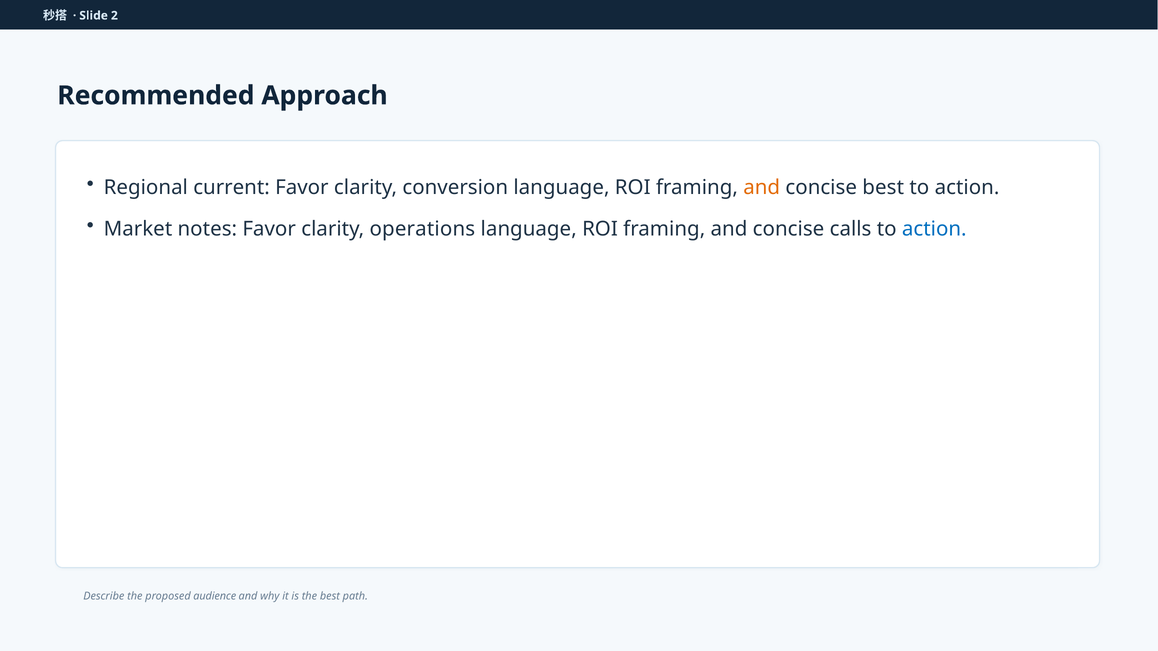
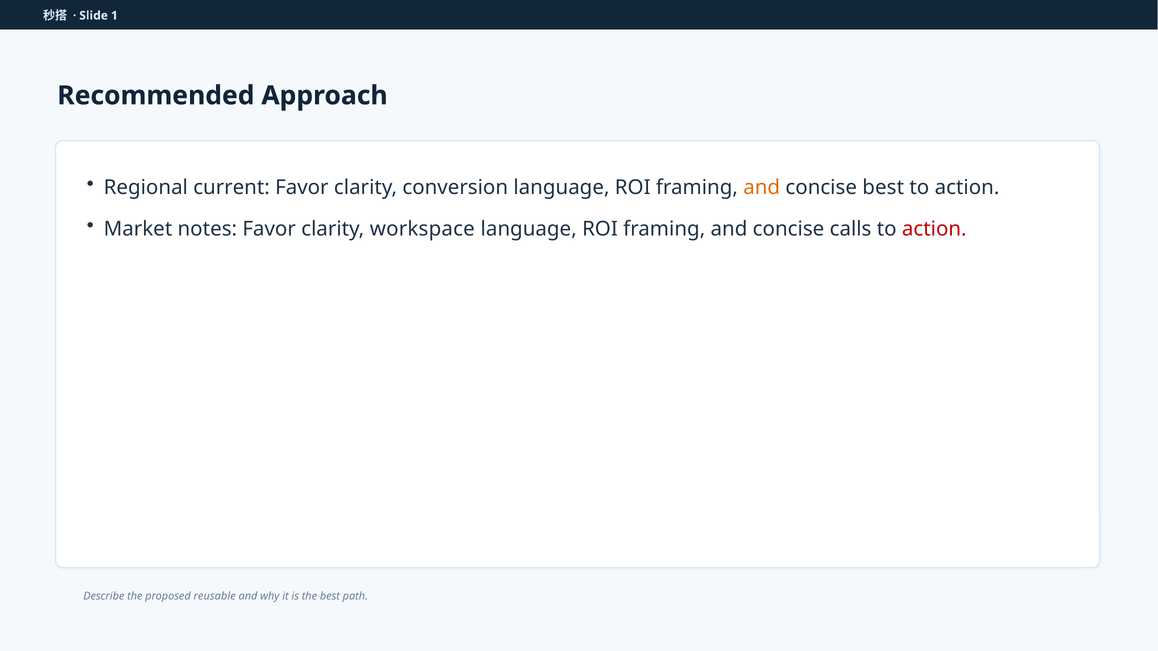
2: 2 -> 1
operations: operations -> workspace
action at (934, 229) colour: blue -> red
audience: audience -> reusable
